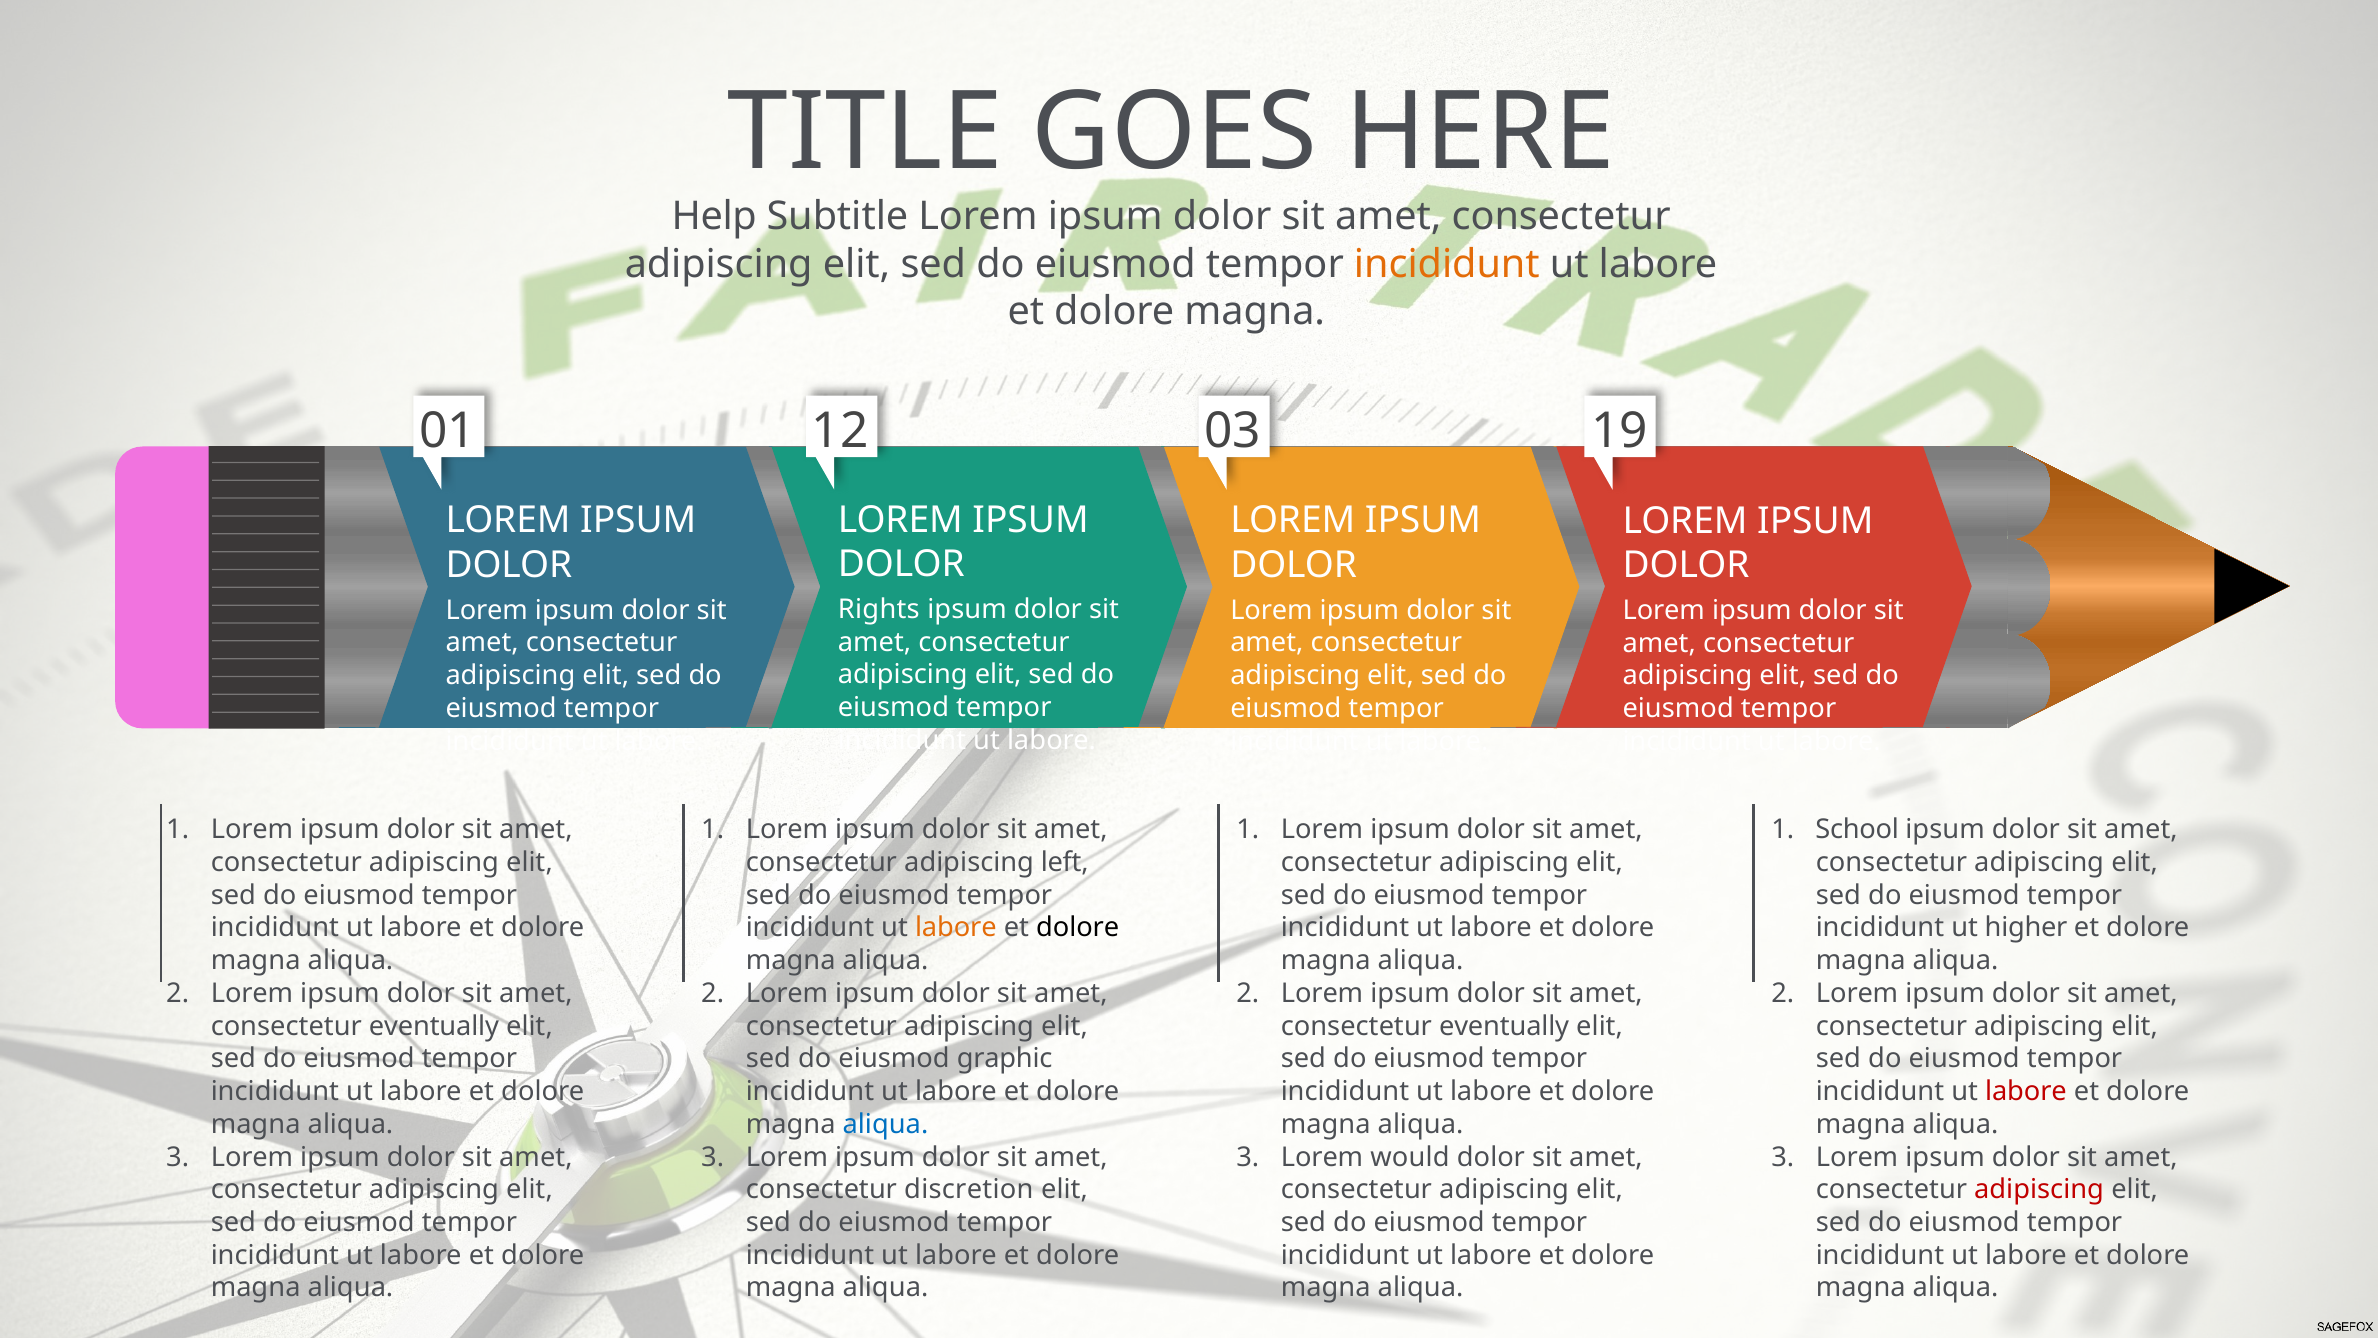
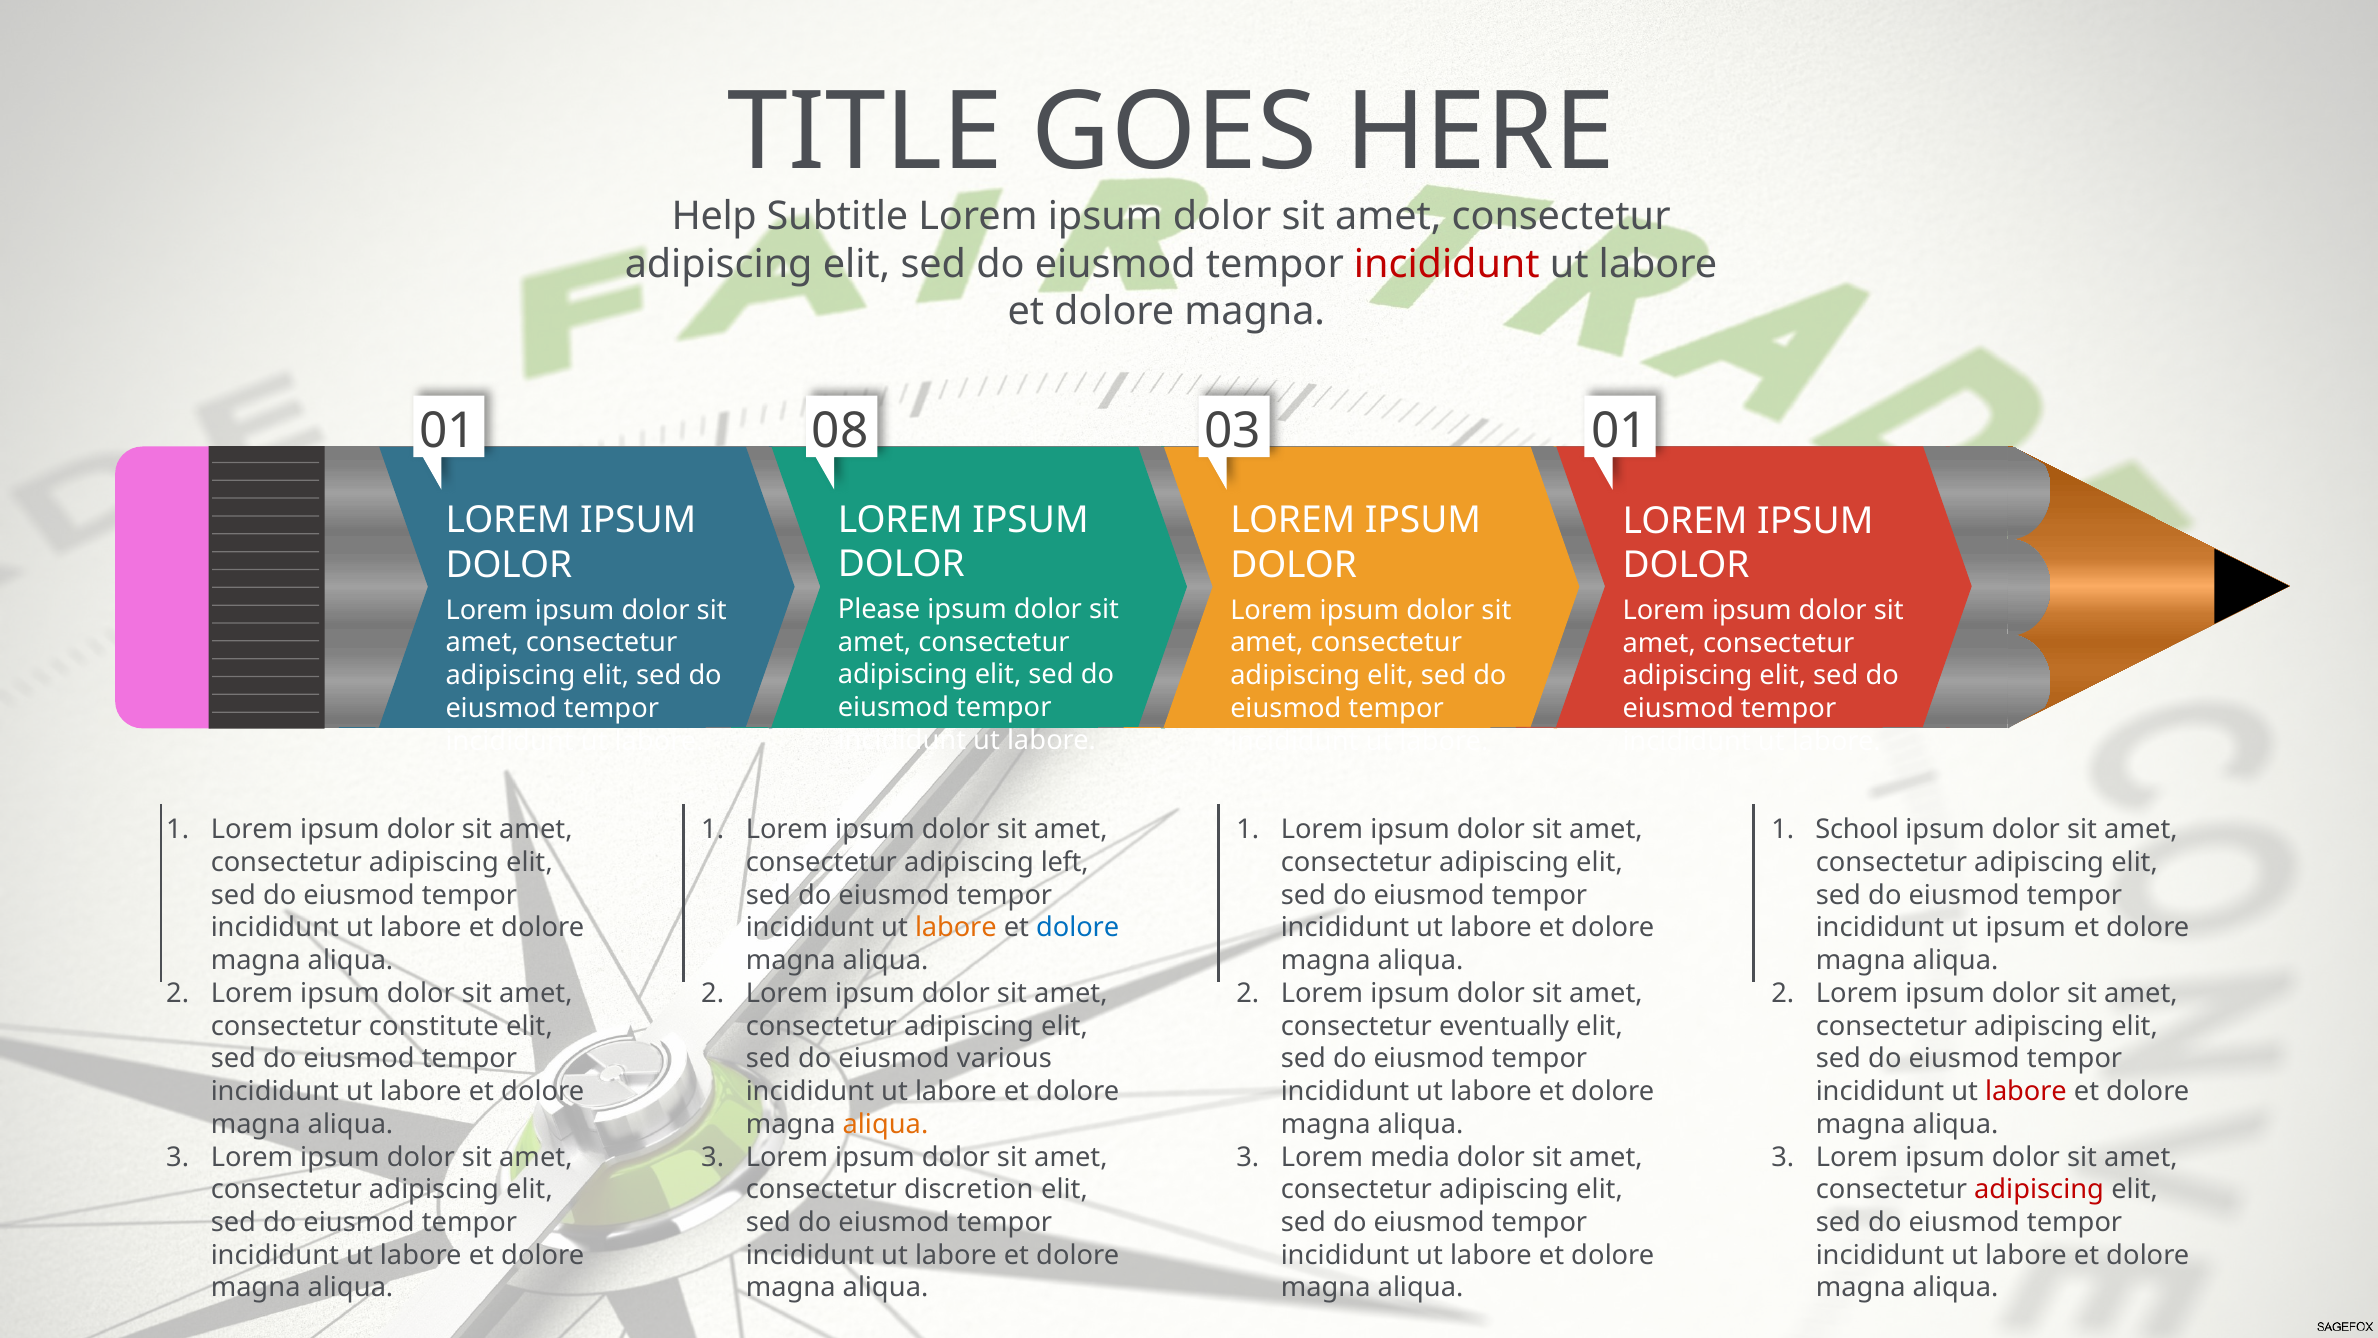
incididunt at (1447, 264) colour: orange -> red
12: 12 -> 08
03 19: 19 -> 01
Rights: Rights -> Please
dolore at (1078, 928) colour: black -> blue
ut higher: higher -> ipsum
eventually at (434, 1026): eventually -> constitute
graphic: graphic -> various
aliqua at (885, 1124) colour: blue -> orange
would: would -> media
